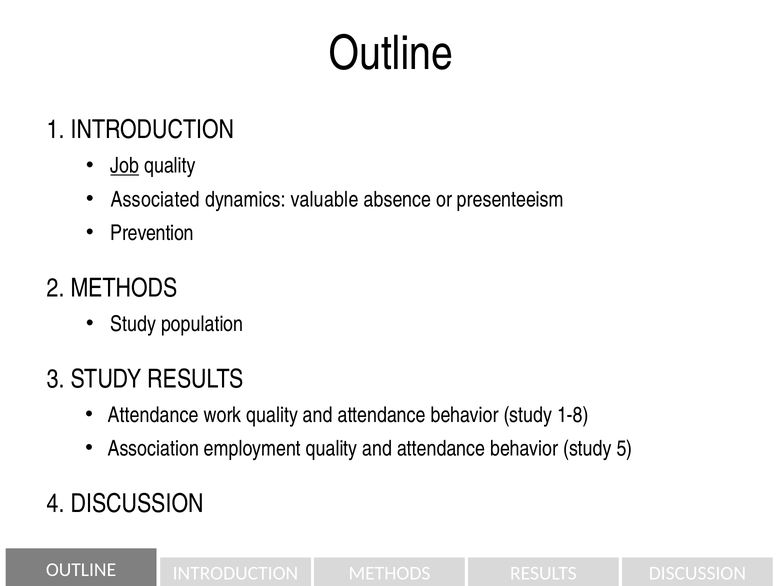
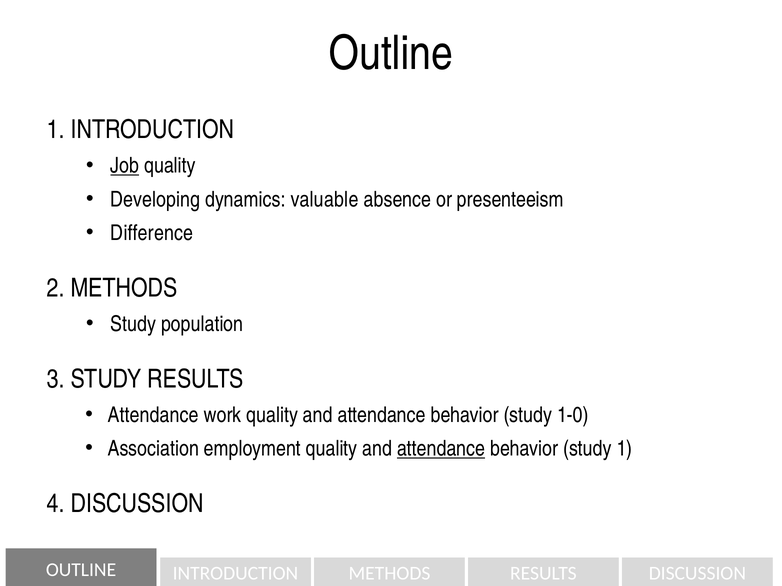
Associated: Associated -> Developing
Prevention: Prevention -> Difference
1-8: 1-8 -> 1-0
attendance at (441, 449) underline: none -> present
study 5: 5 -> 1
